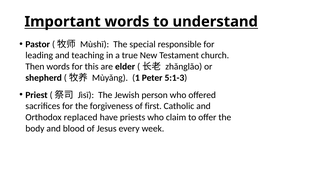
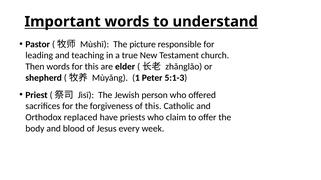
special: special -> picture
of first: first -> this
